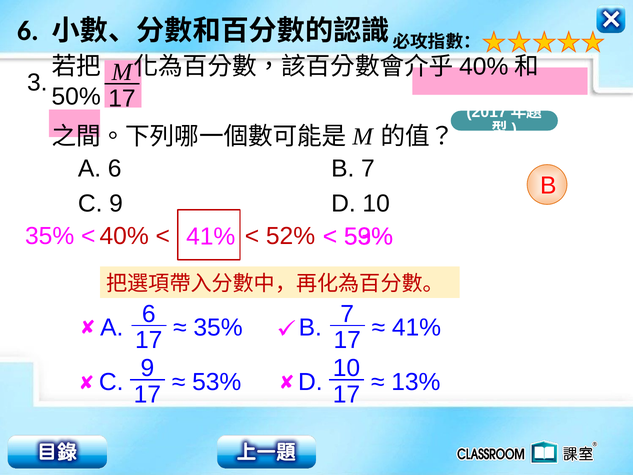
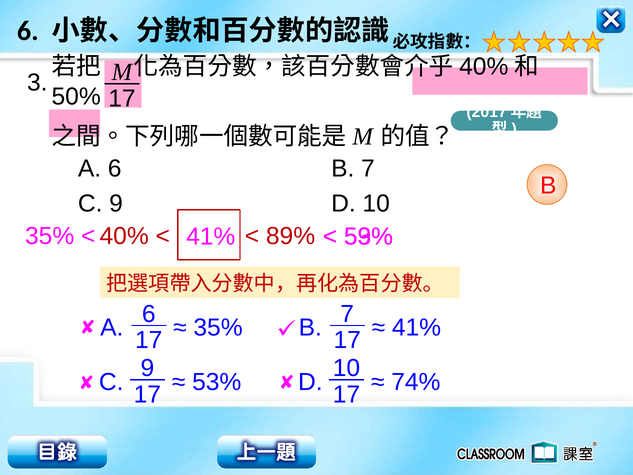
52%: 52% -> 89%
13%: 13% -> 74%
